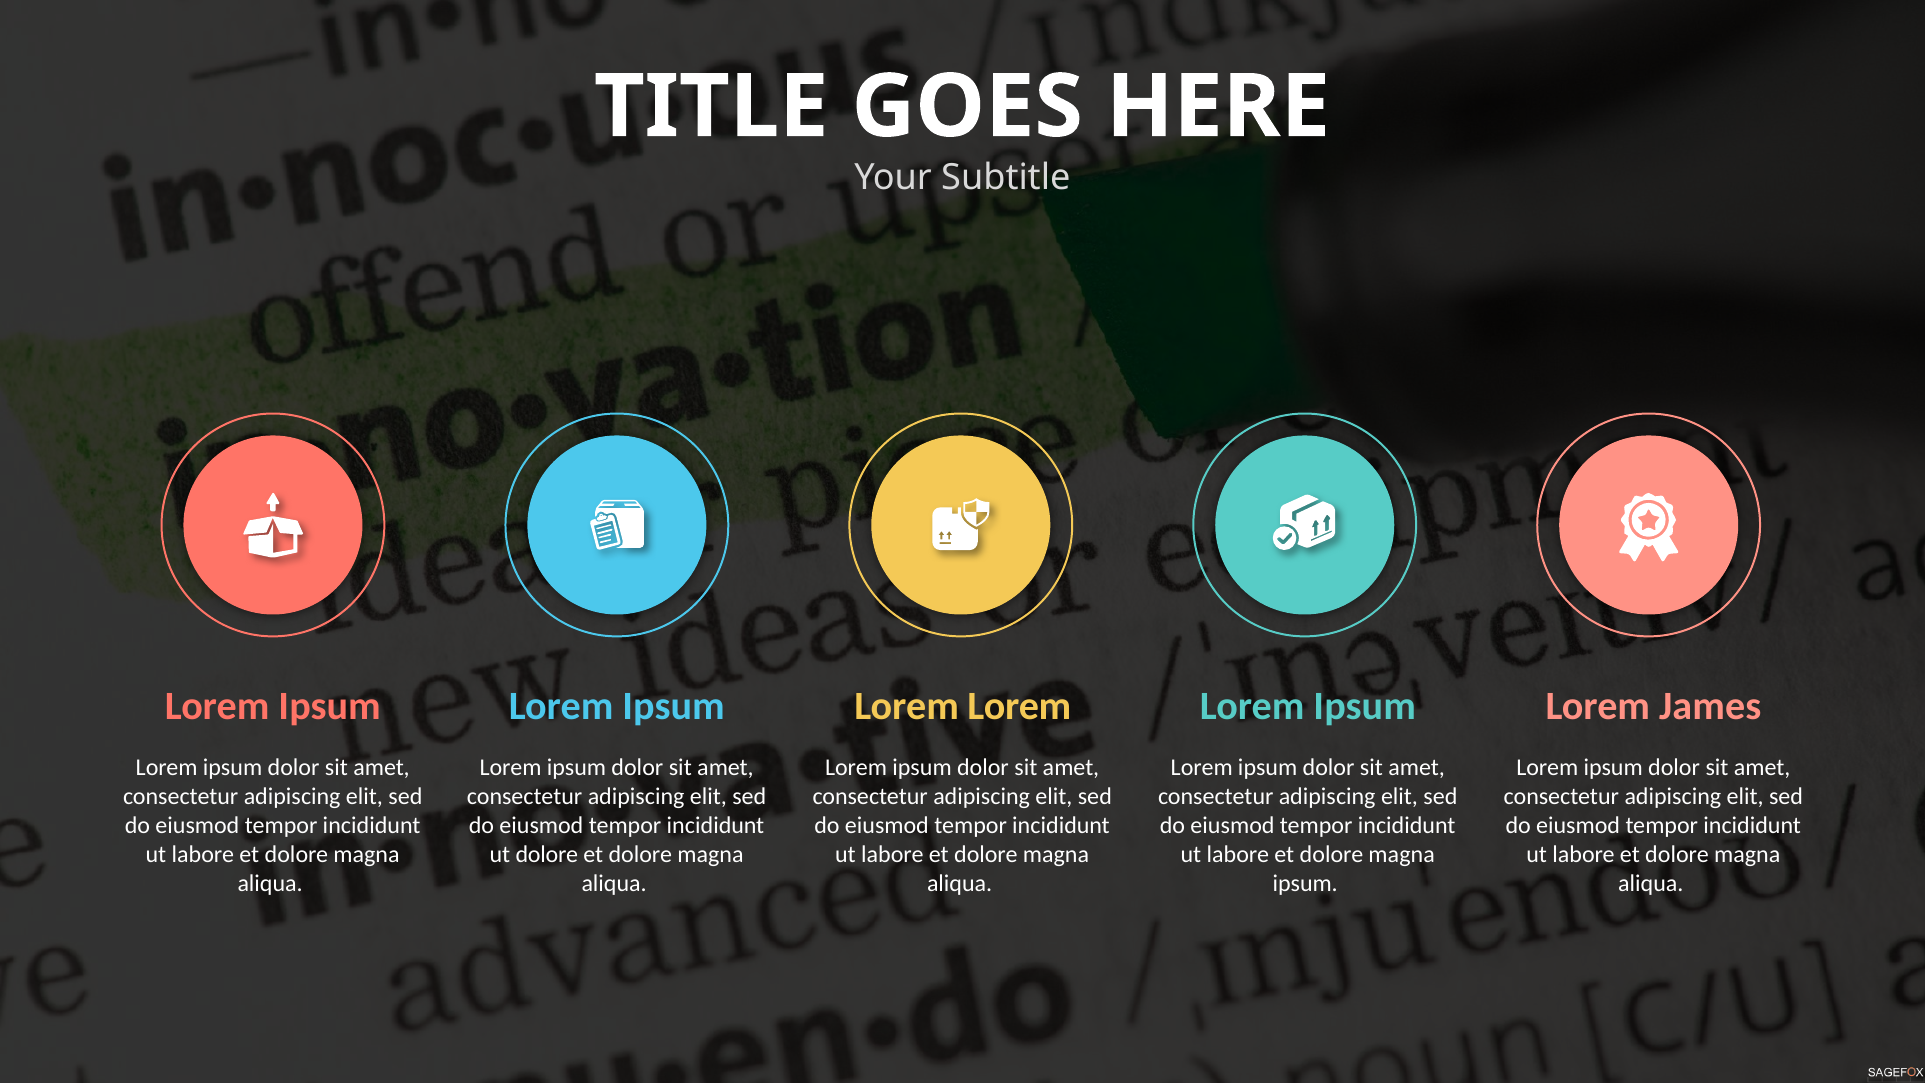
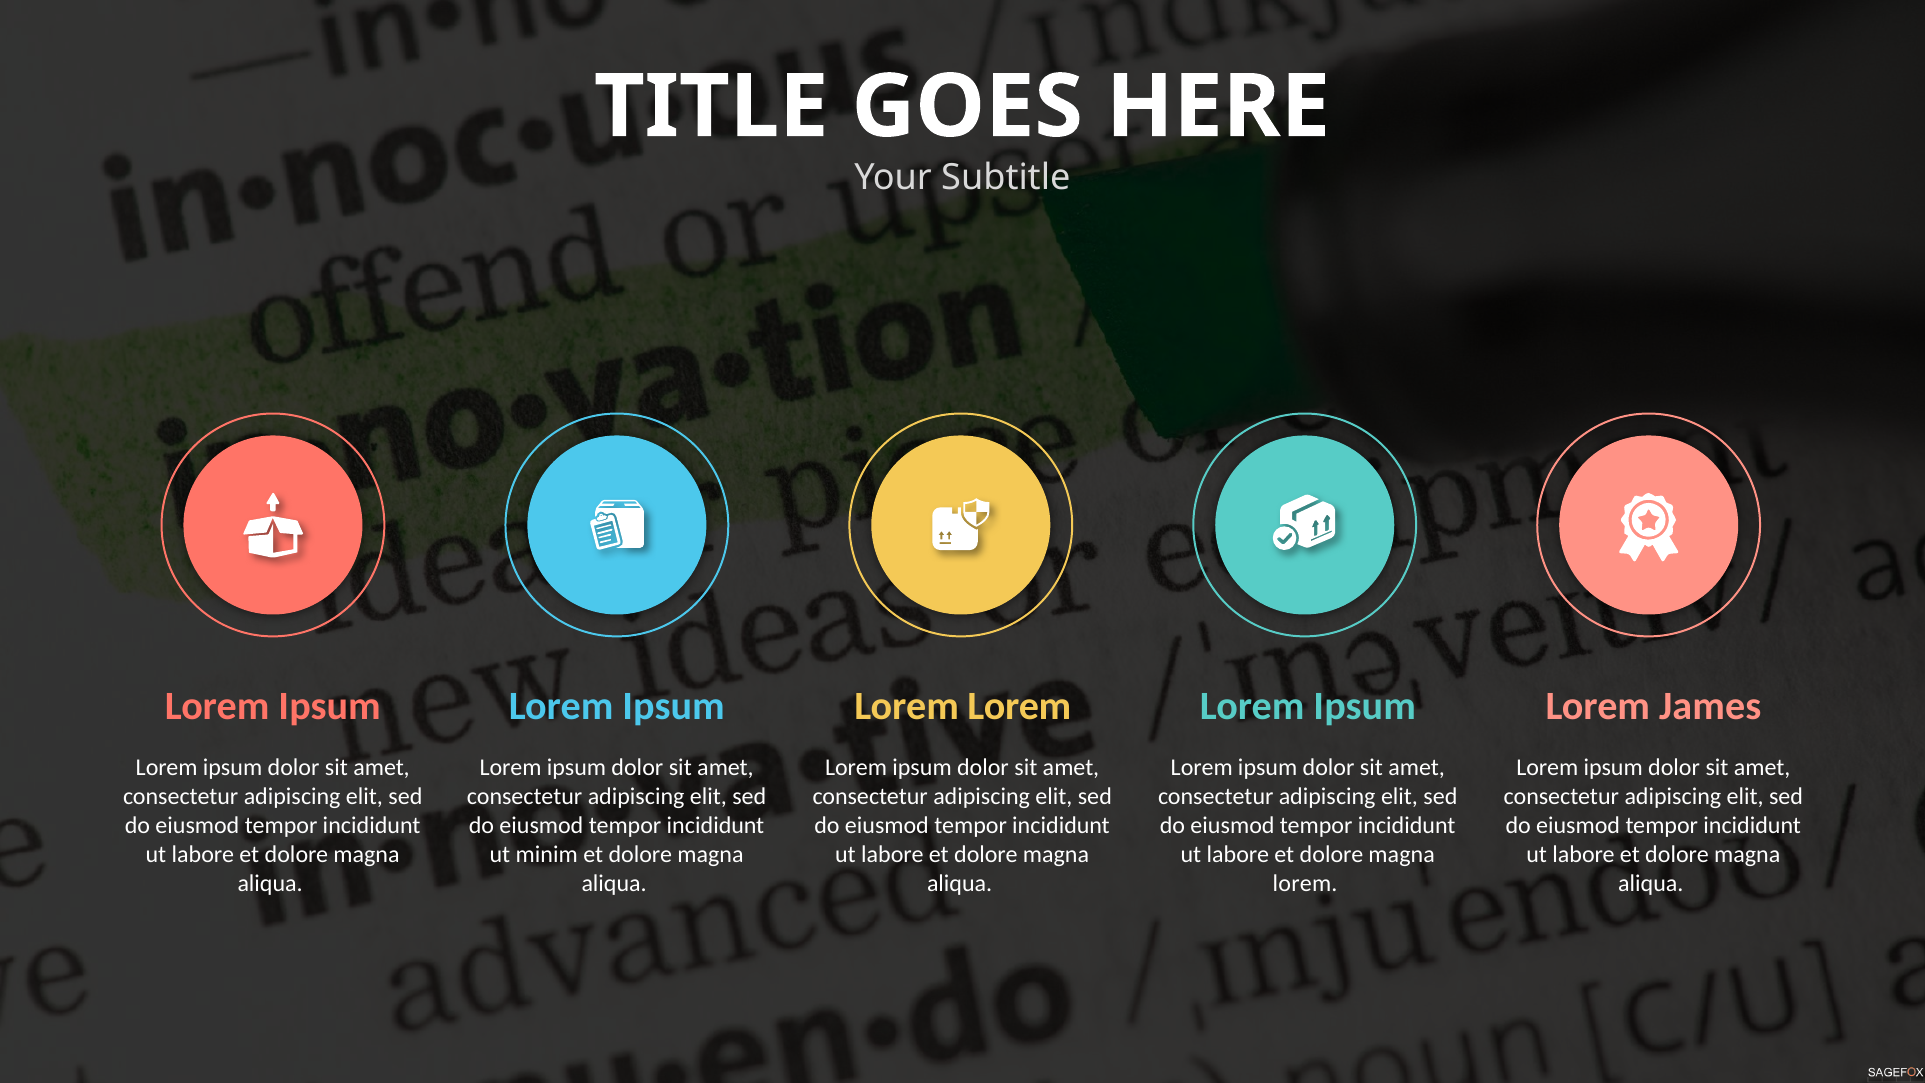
ut dolore: dolore -> minim
ipsum at (1305, 883): ipsum -> lorem
